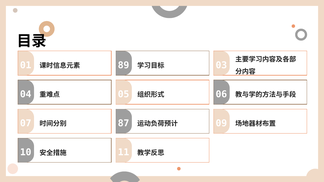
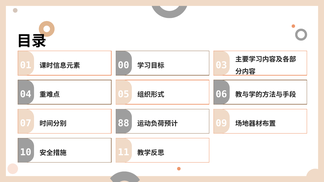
89: 89 -> 00
87: 87 -> 88
